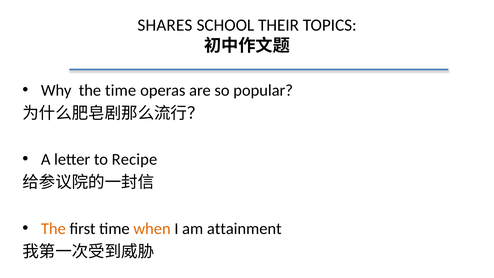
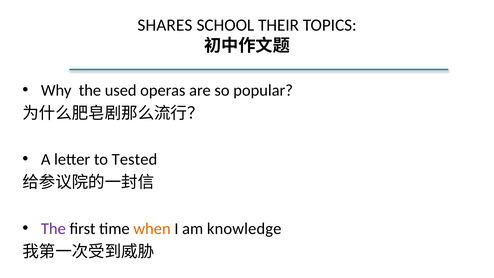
the time: time -> used
Recipe: Recipe -> Tested
The at (53, 228) colour: orange -> purple
attainment: attainment -> knowledge
